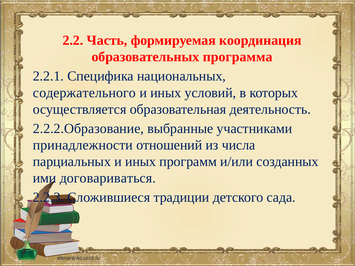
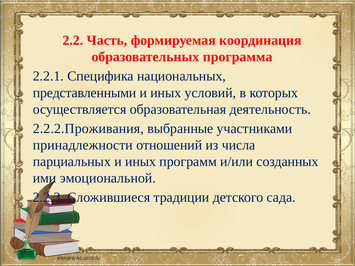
содержательного: содержательного -> представленными
2.2.2.Образование: 2.2.2.Образование -> 2.2.2.Проживания
договариваться: договариваться -> эмоциональной
